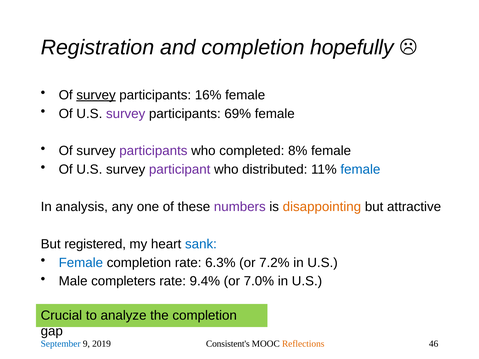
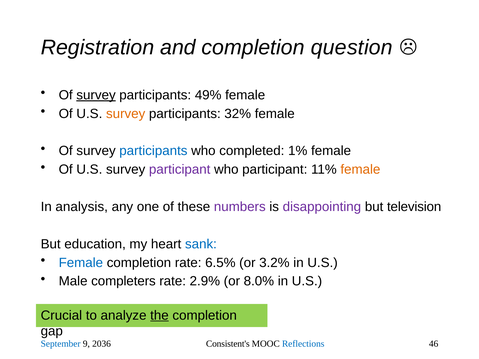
hopefully: hopefully -> question
16%: 16% -> 49%
survey at (126, 114) colour: purple -> orange
69%: 69% -> 32%
participants at (153, 151) colour: purple -> blue
8%: 8% -> 1%
who distributed: distributed -> participant
female at (360, 170) colour: blue -> orange
disappointing colour: orange -> purple
attractive: attractive -> television
registered: registered -> education
6.3%: 6.3% -> 6.5%
7.2%: 7.2% -> 3.2%
9.4%: 9.4% -> 2.9%
7.0%: 7.0% -> 8.0%
the underline: none -> present
2019: 2019 -> 2036
Reflections colour: orange -> blue
